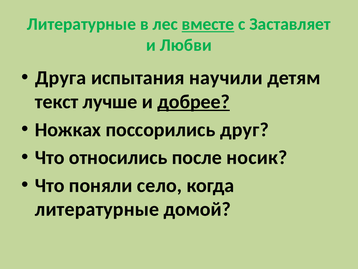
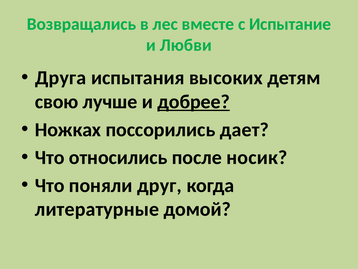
Литературные at (82, 24): Литературные -> Возвращались
вместе underline: present -> none
Заставляет: Заставляет -> Испытание
научили: научили -> высоких
текст: текст -> свою
друг: друг -> дает
село: село -> друг
